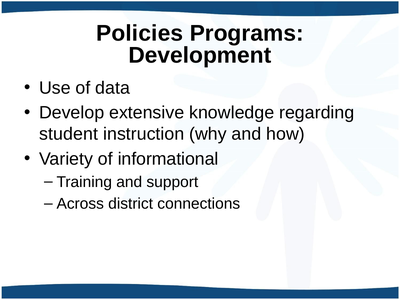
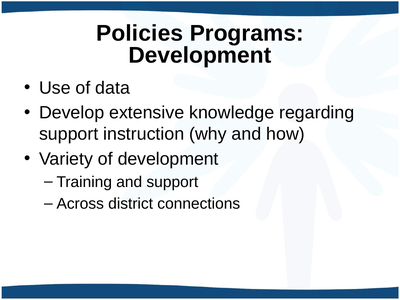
student at (69, 134): student -> support
of informational: informational -> development
